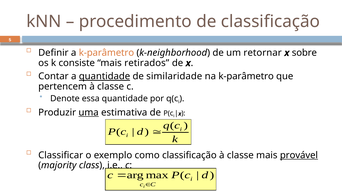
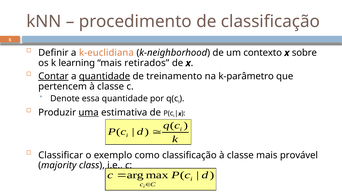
a k-parâmetro: k-parâmetro -> k-euclidiana
retornar: retornar -> contexto
consiste: consiste -> learning
Contar underline: none -> present
similaridade: similaridade -> treinamento
provável underline: present -> none
